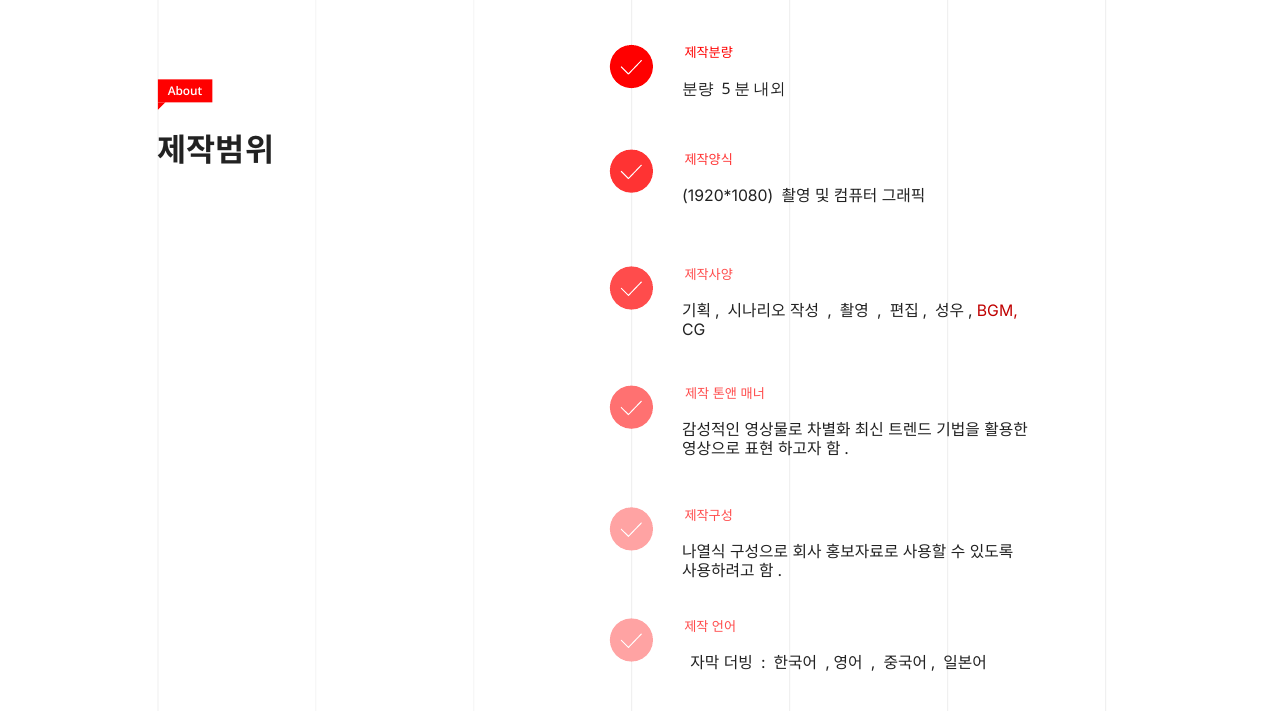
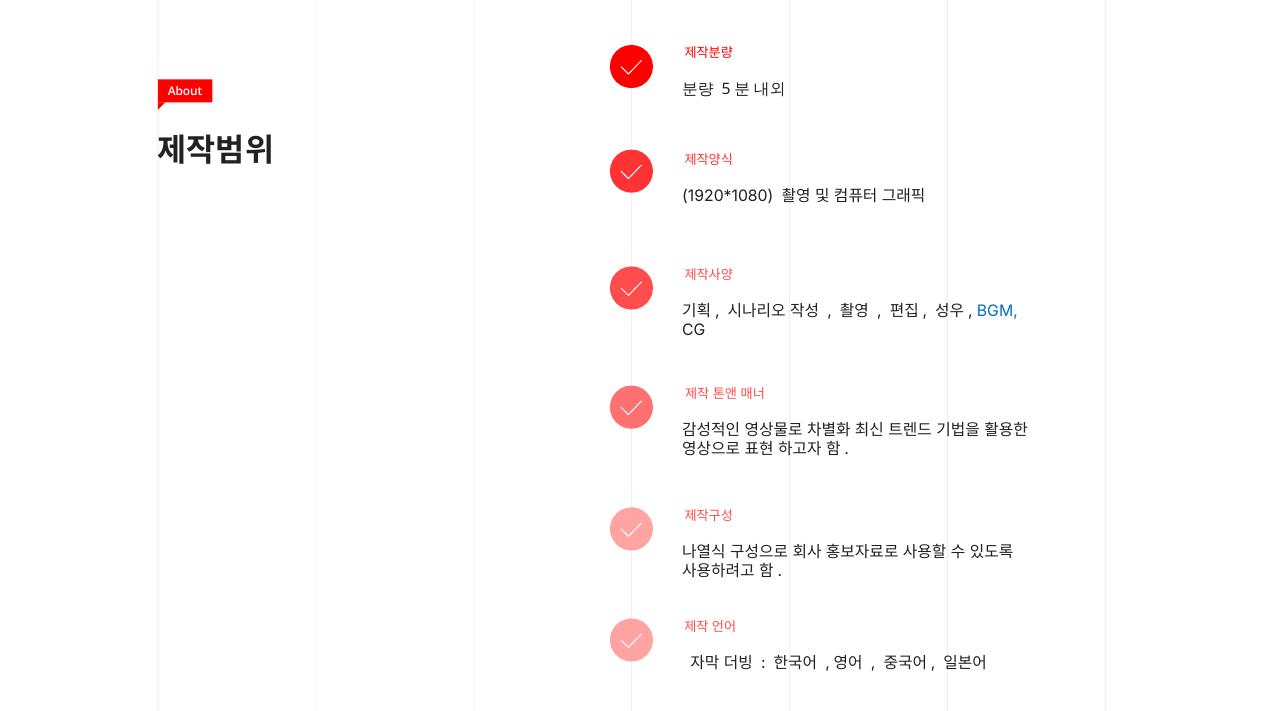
BGM colour: red -> blue
